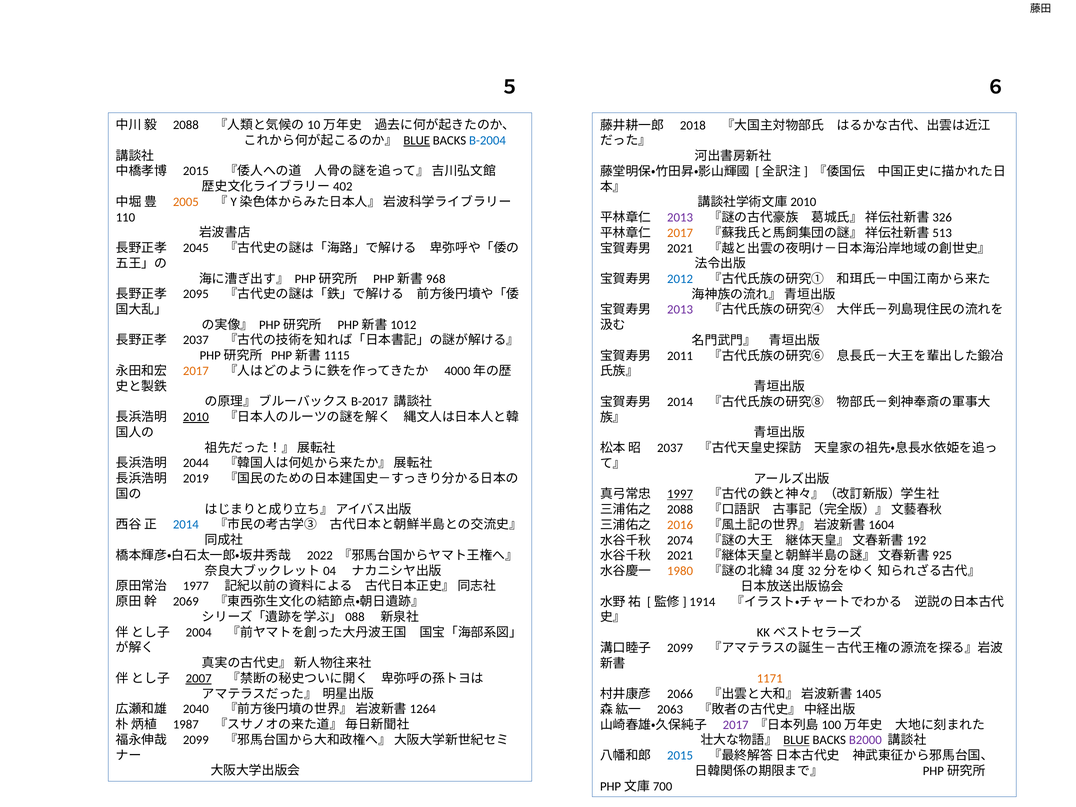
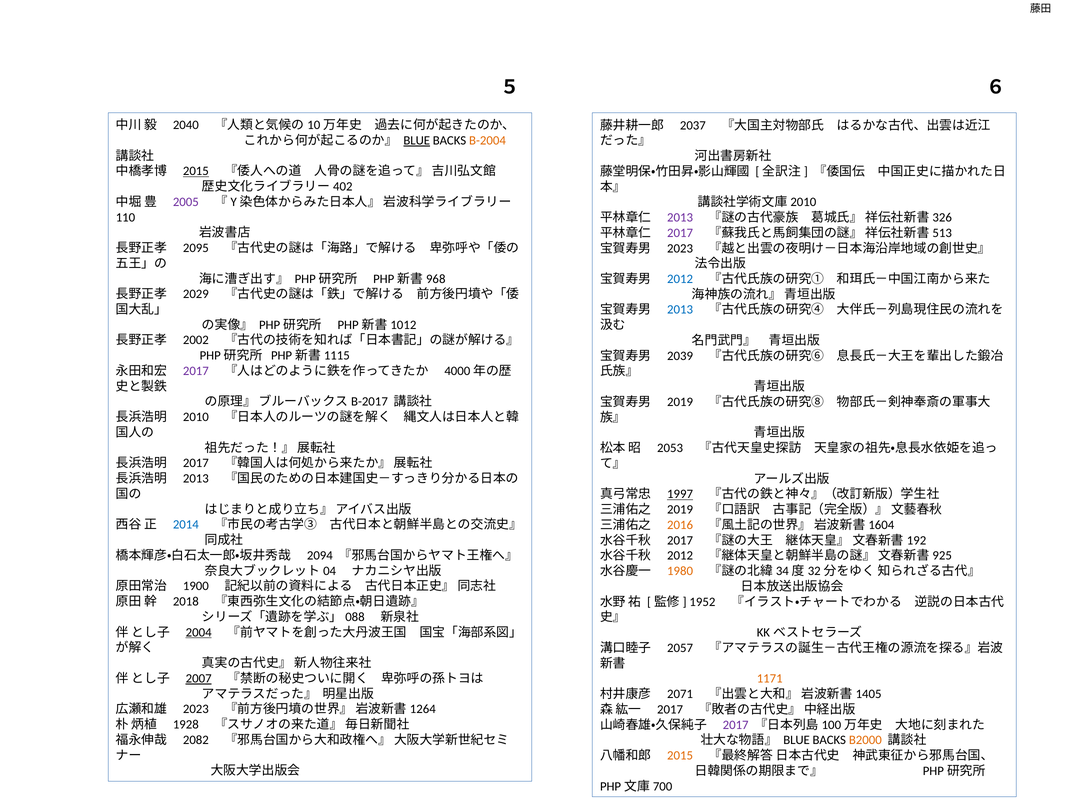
2088 at (186, 125): 2088 -> 2040
2018: 2018 -> 2037
B-2004 colour: blue -> orange
2015 at (196, 171) underline: none -> present
2005 colour: orange -> purple
2017 at (680, 233) colour: orange -> purple
2045: 2045 -> 2095
2021 at (680, 248): 2021 -> 2023
2095: 2095 -> 2029
2013 at (680, 310) colour: purple -> blue
2037 at (196, 340): 2037 -> 2002
2011: 2011 -> 2039
2017 at (196, 371) colour: orange -> purple
2014 at (680, 402): 2014 -> 2019
2010 underline: present -> none
2037 at (670, 448): 2037 -> 2053
2044 at (196, 463): 2044 -> 2017
2019 at (196, 479): 2019 -> 2013
2088 at (680, 510): 2088 -> 2019
2074 at (680, 540): 2074 -> 2017
2022: 2022 -> 2094
2021 at (680, 556): 2021 -> 2012
1977: 1977 -> 1900
2069: 2069 -> 2018
1914: 1914 -> 1952
2004 underline: none -> present
2099 at (680, 648): 2099 -> 2057
2066: 2066 -> 2071
2040 at (196, 709): 2040 -> 2023
2063 at (670, 709): 2063 -> 2017
1987: 1987 -> 1928
2099 at (196, 740): 2099 -> 2082
BLUE at (797, 740) underline: present -> none
B2000 colour: purple -> orange
2015 at (680, 756) colour: blue -> orange
